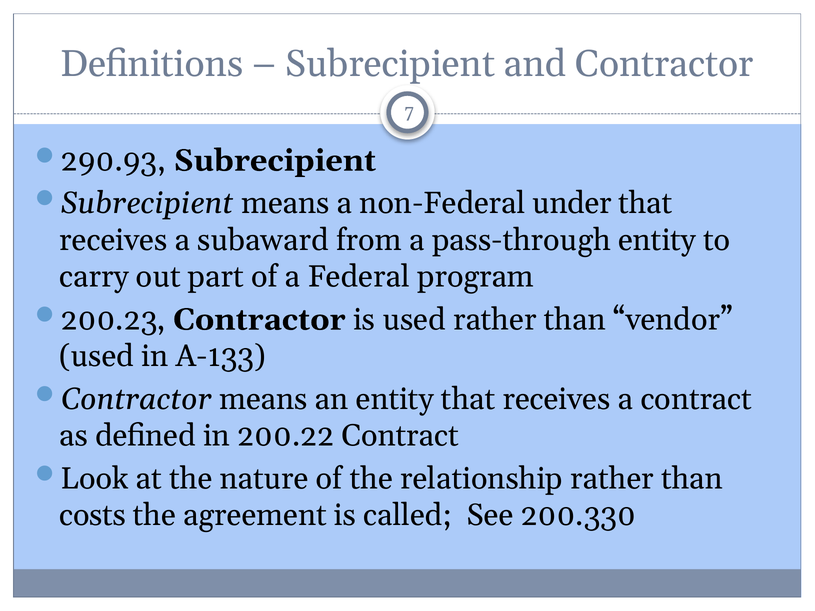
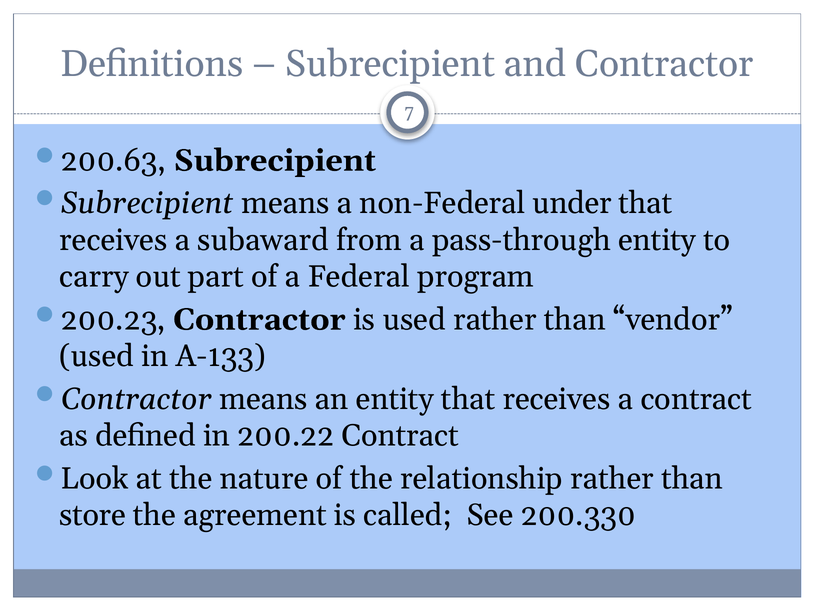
290.93: 290.93 -> 200.63
costs: costs -> store
